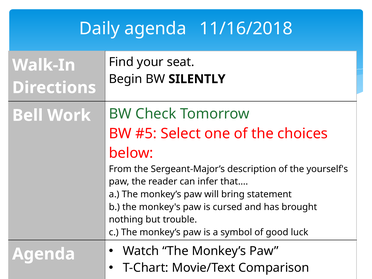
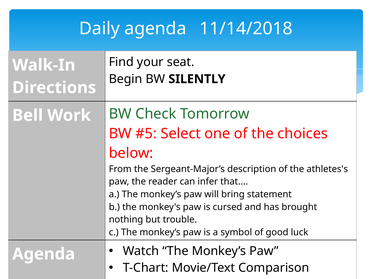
11/16/2018: 11/16/2018 -> 11/14/2018
yourself's: yourself's -> athletes's
